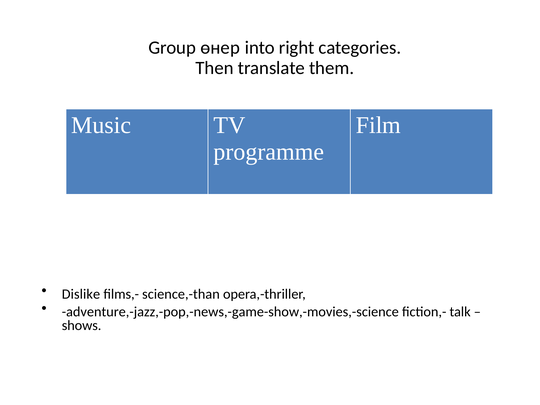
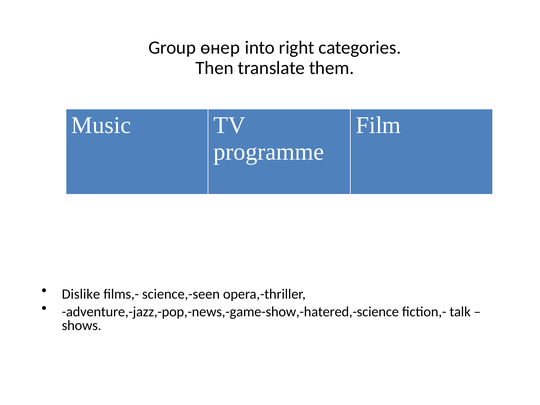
science,-than: science,-than -> science,-seen
adventure,-jazz,-pop,-news,-game-show,-movies,-science: adventure,-jazz,-pop,-news,-game-show,-movies,-science -> adventure,-jazz,-pop,-news,-game-show,-hatered,-science
